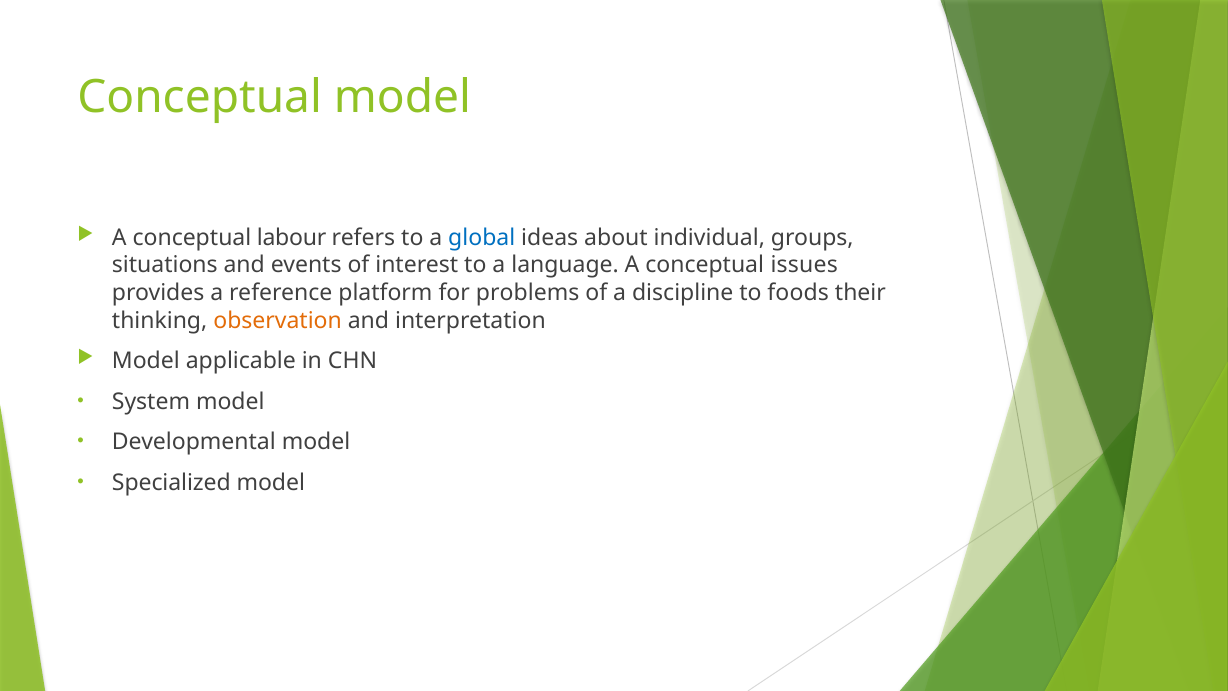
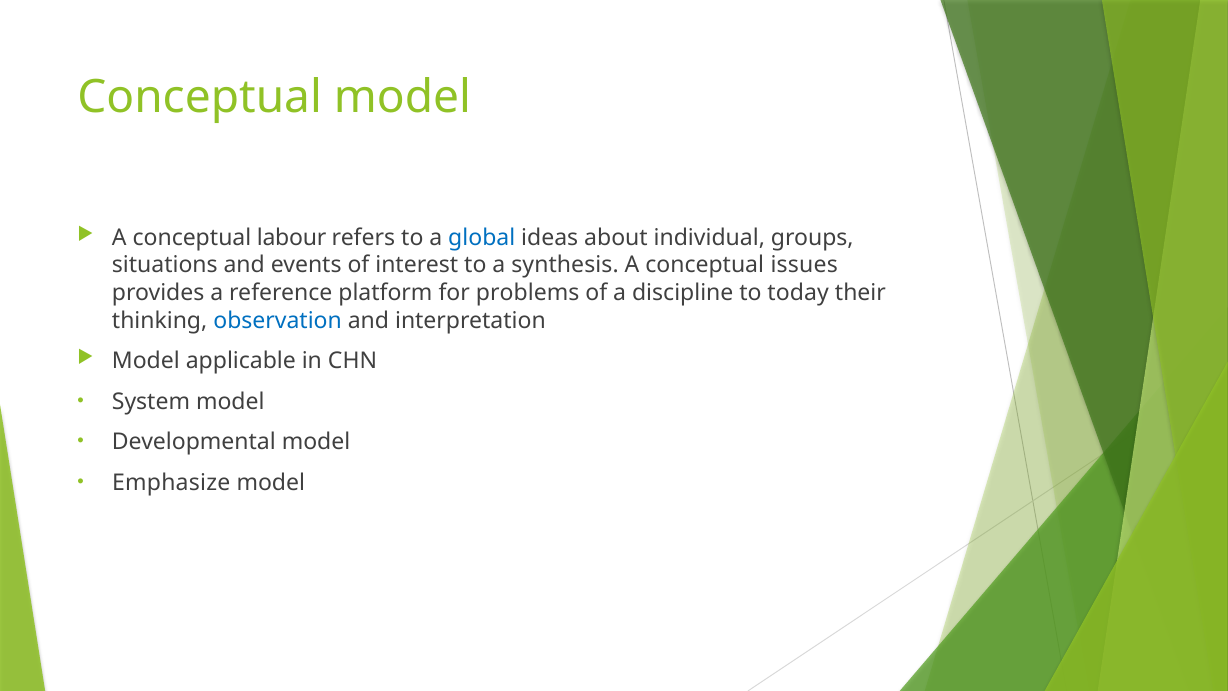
language: language -> synthesis
foods: foods -> today
observation colour: orange -> blue
Specialized: Specialized -> Emphasize
